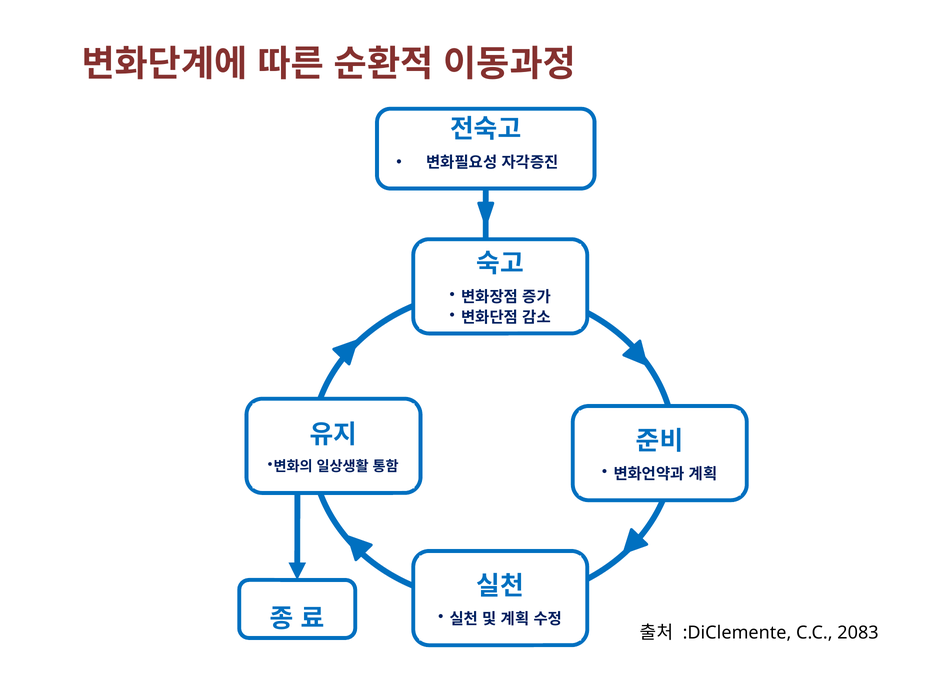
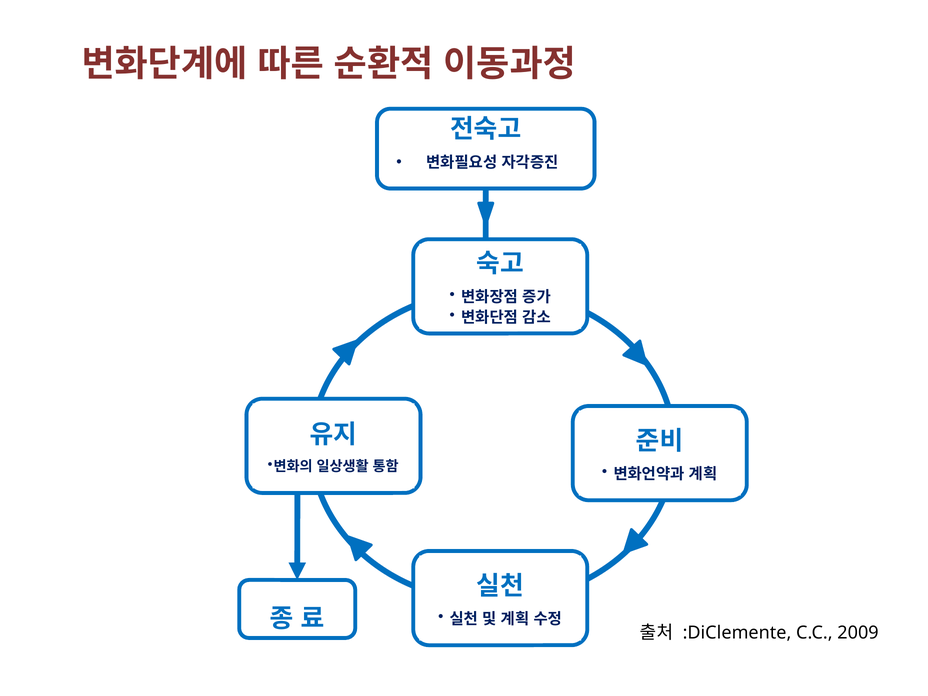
2083: 2083 -> 2009
